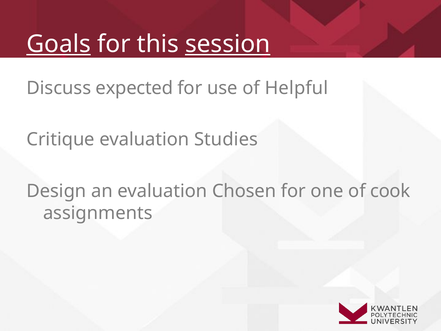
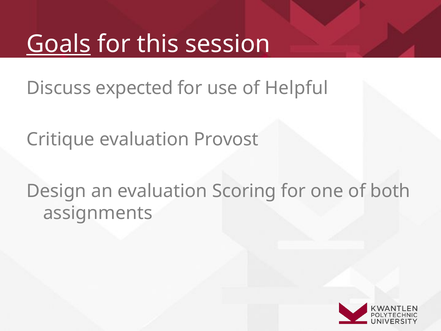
session underline: present -> none
Studies: Studies -> Provost
Chosen: Chosen -> Scoring
cook: cook -> both
